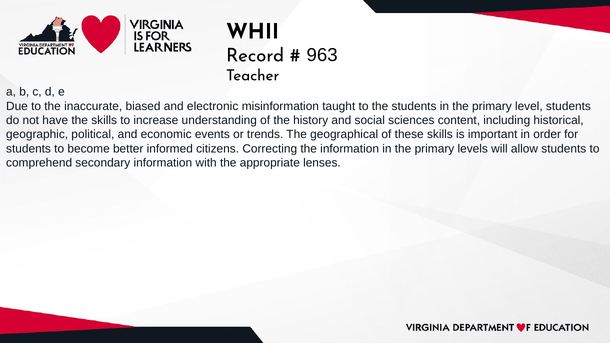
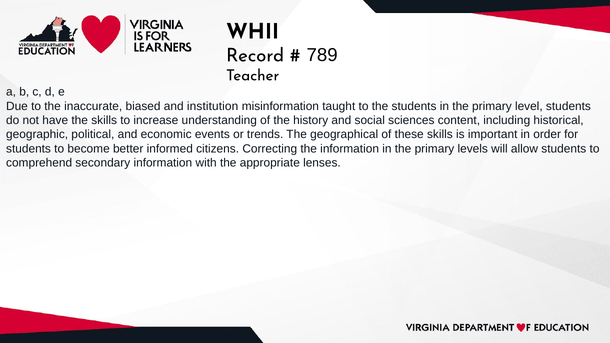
963: 963 -> 789
electronic: electronic -> institution
